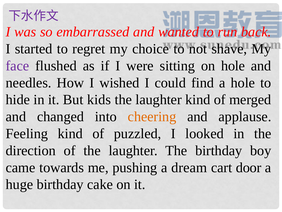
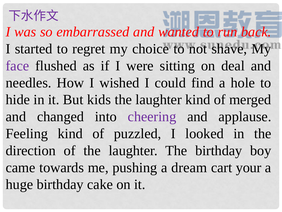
on hole: hole -> deal
cheering colour: orange -> purple
door: door -> your
